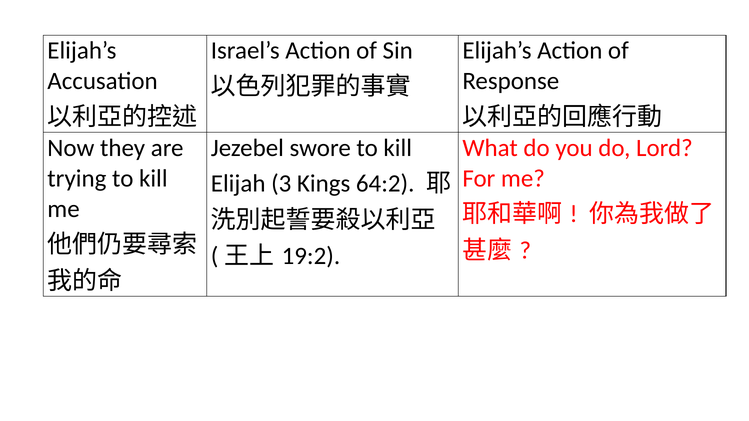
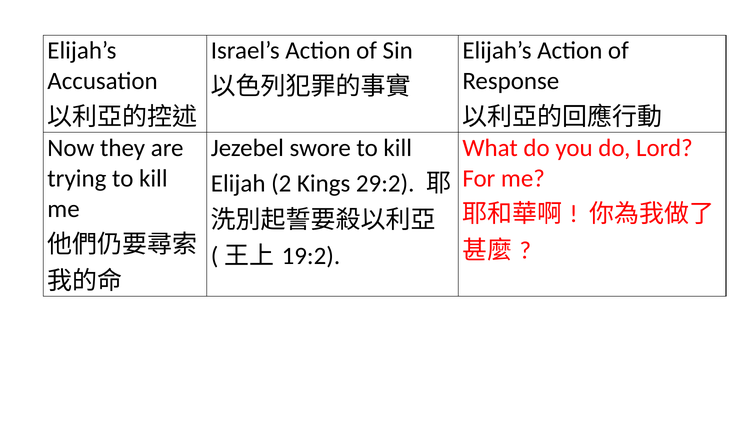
3: 3 -> 2
64:2: 64:2 -> 29:2
